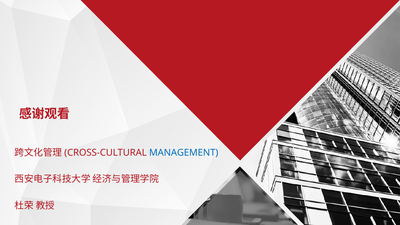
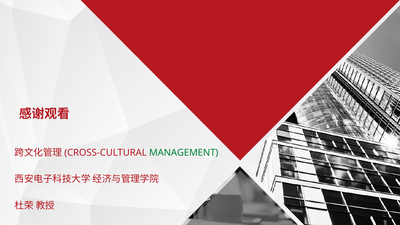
MANAGEMENT colour: blue -> green
